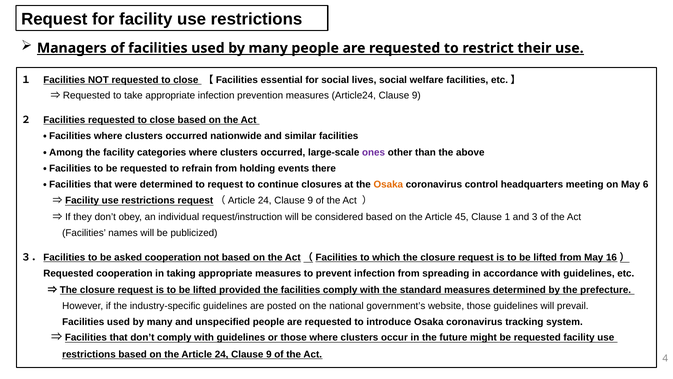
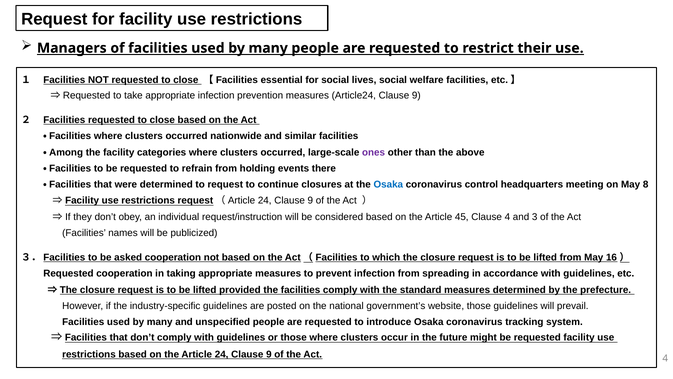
Osaka at (388, 184) colour: orange -> blue
6: 6 -> 8
Clause 1: 1 -> 4
